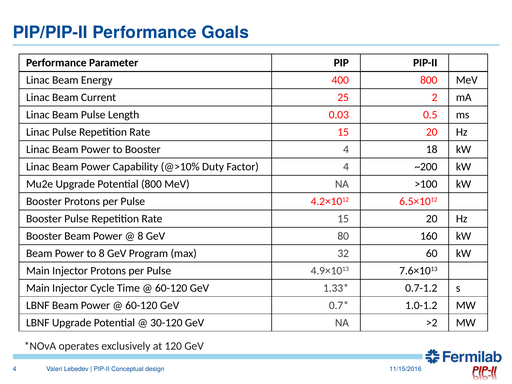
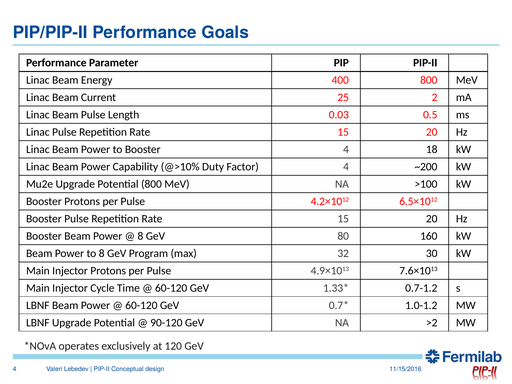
60: 60 -> 30
30-120: 30-120 -> 90-120
